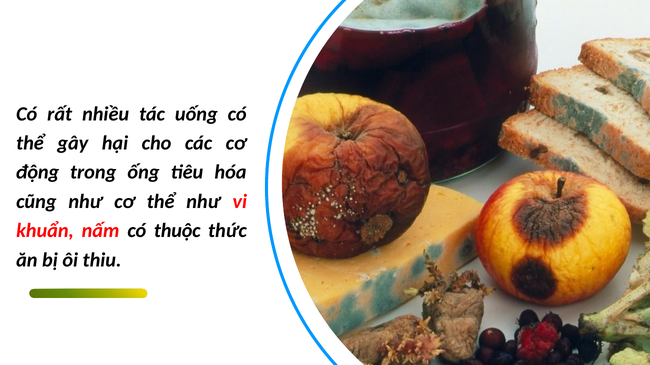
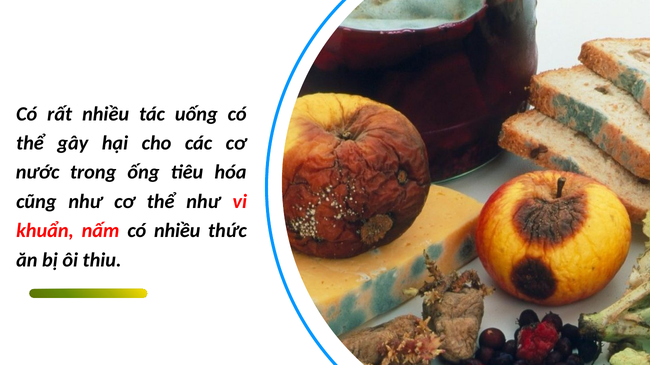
động: động -> nước
thuộc at (177, 231): thuộc -> nhiều
